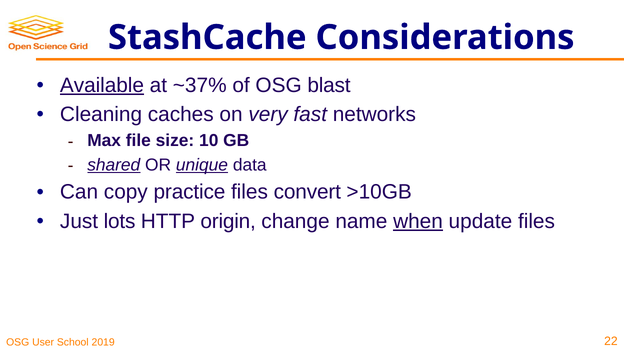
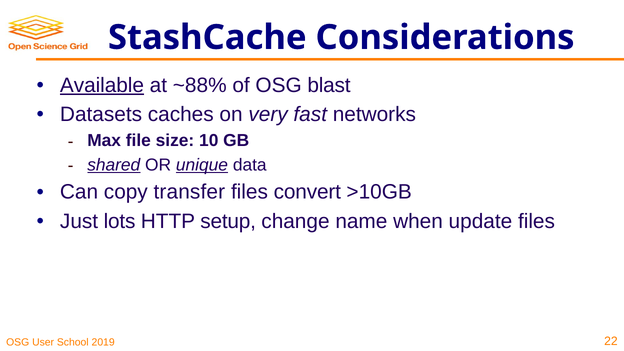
~37%: ~37% -> ~88%
Cleaning: Cleaning -> Datasets
practice: practice -> transfer
origin: origin -> setup
when underline: present -> none
